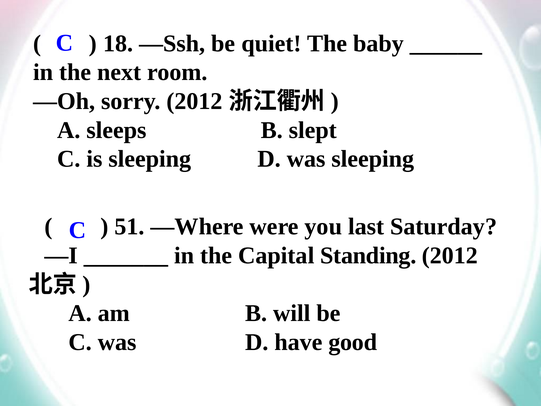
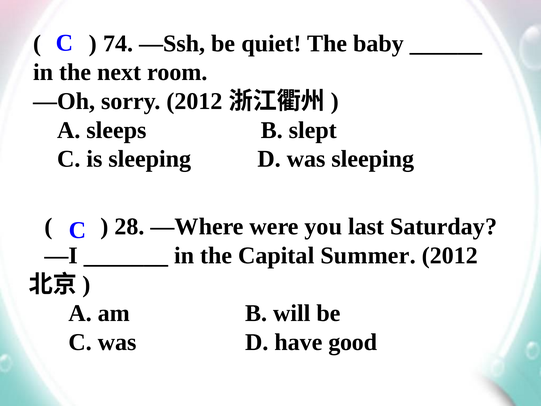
18: 18 -> 74
51: 51 -> 28
Standing: Standing -> Summer
